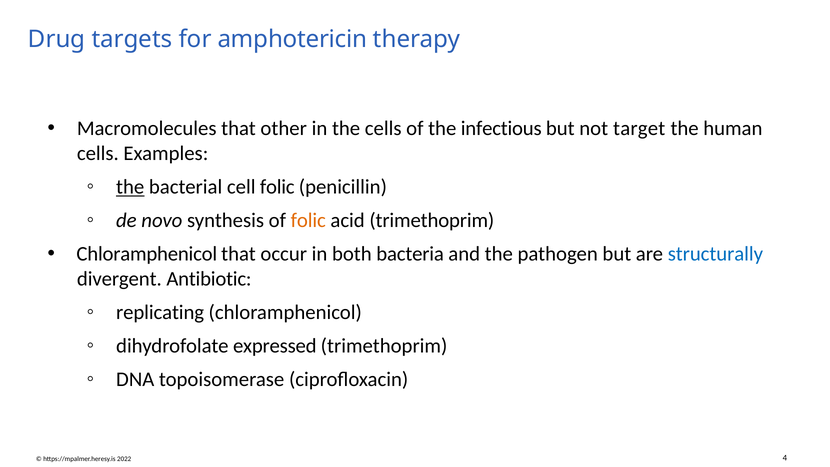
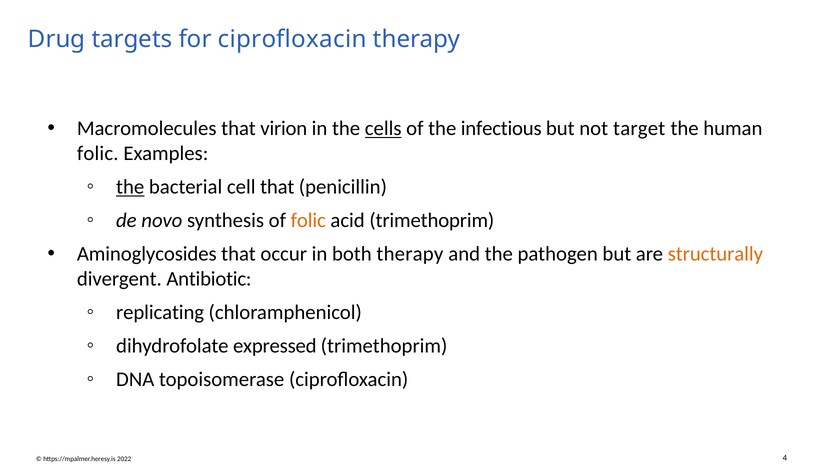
for amphotericin: amphotericin -> ciprofloxacin
other: other -> virion
cells at (383, 129) underline: none -> present
cells at (98, 153): cells -> folic
cell folic: folic -> that
Chloramphenicol at (147, 254): Chloramphenicol -> Aminoglycosides
both bacteria: bacteria -> therapy
structurally colour: blue -> orange
